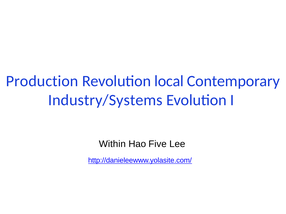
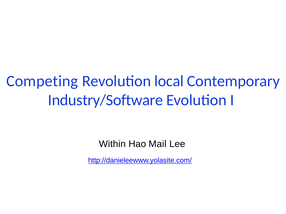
Production: Production -> Competing
Industry/Systems: Industry/Systems -> Industry/Software
Five: Five -> Mail
